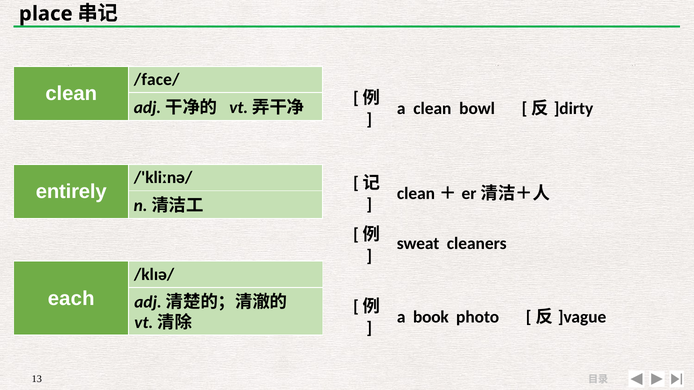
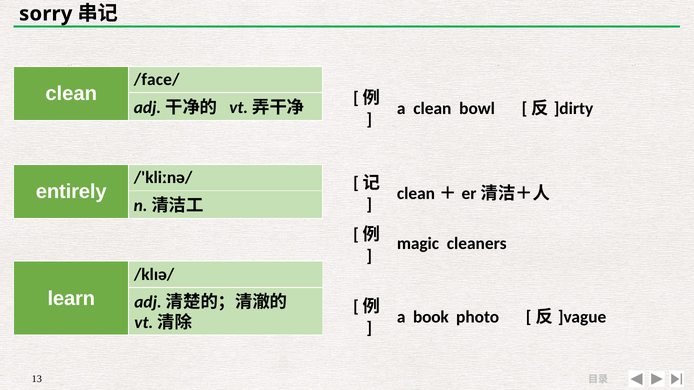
place: place -> sorry
sweat: sweat -> magic
each: each -> learn
